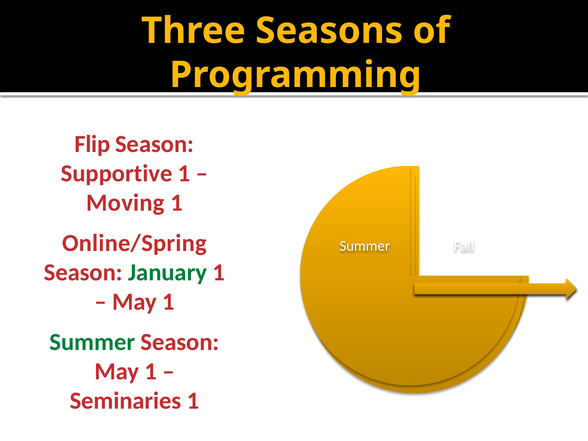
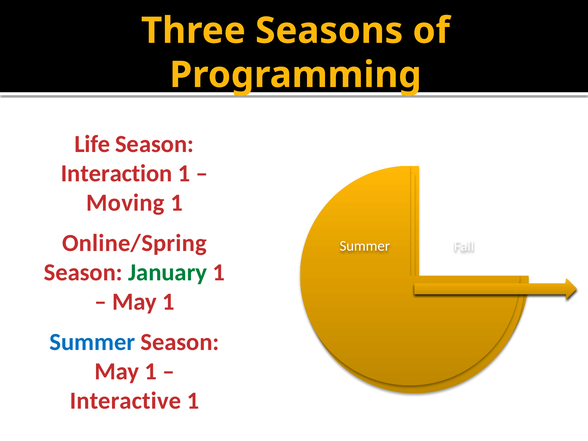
Flip: Flip -> Life
Supportive: Supportive -> Interaction
Summer at (92, 342) colour: green -> blue
Seminaries: Seminaries -> Interactive
